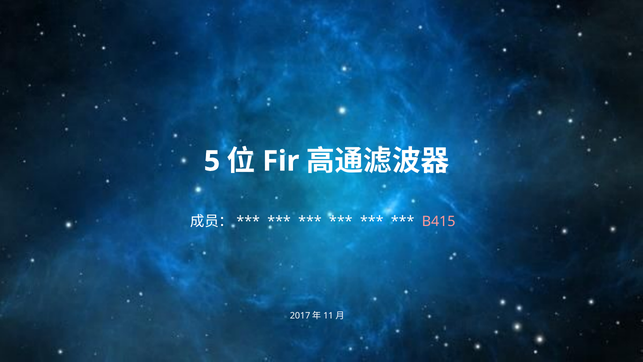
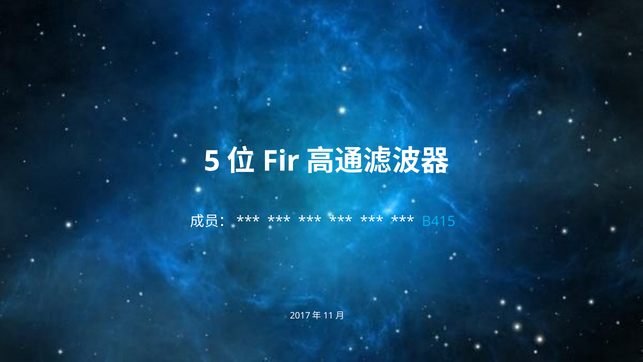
B415 colour: pink -> light blue
